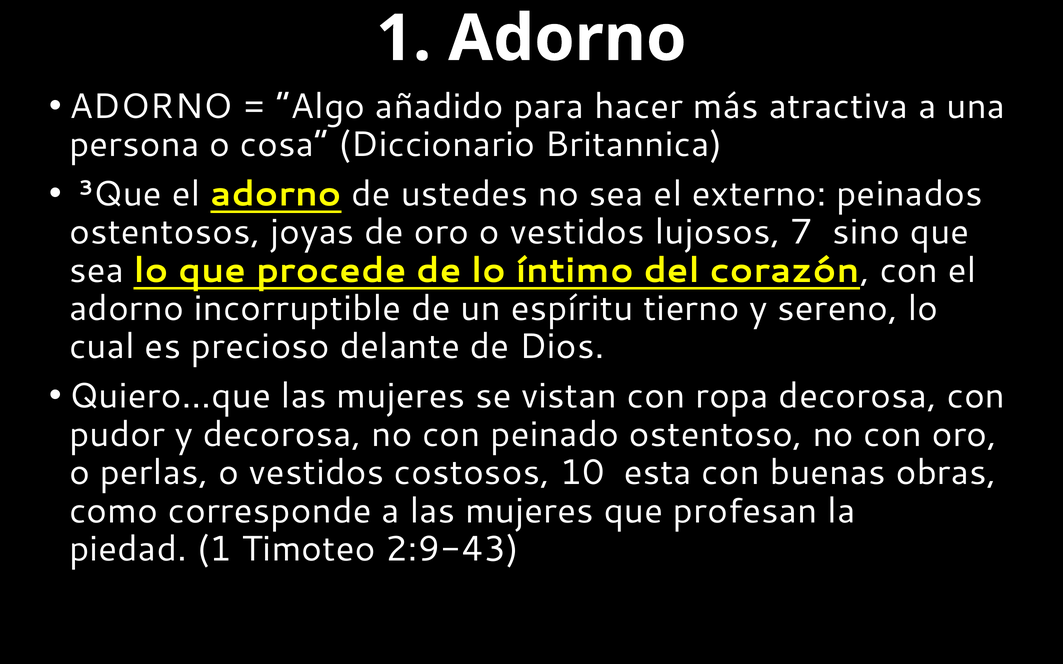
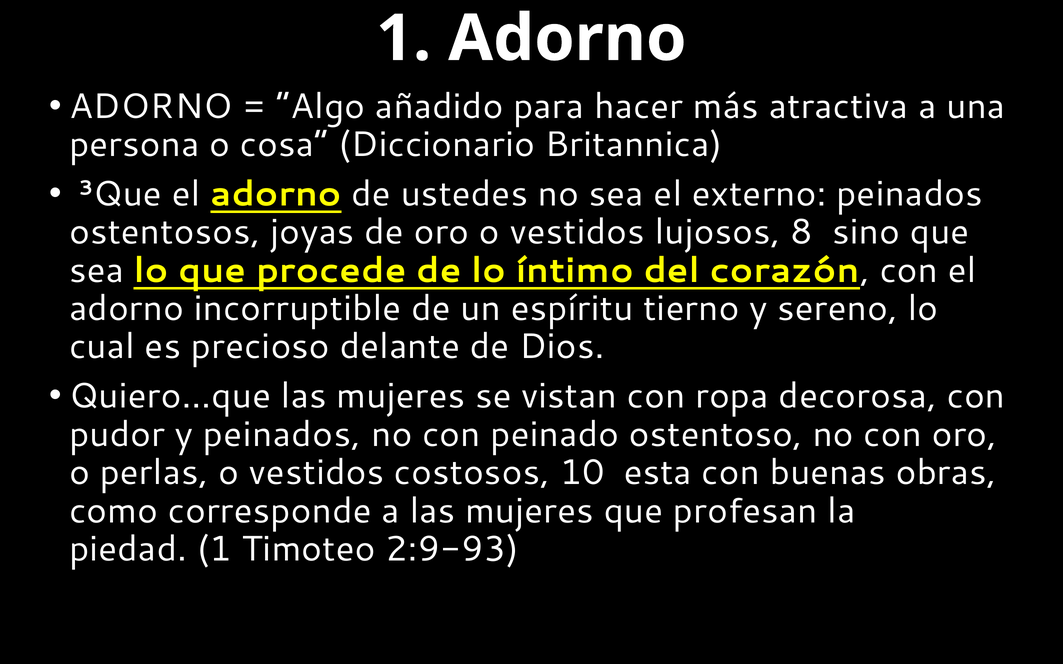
7: 7 -> 8
y decorosa: decorosa -> peinados
2:9-43: 2:9-43 -> 2:9-93
